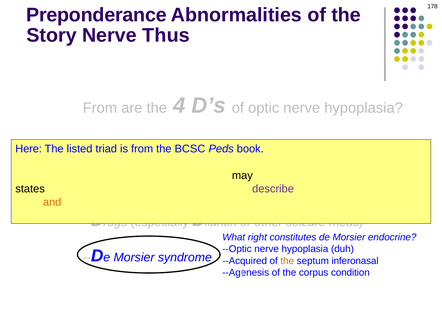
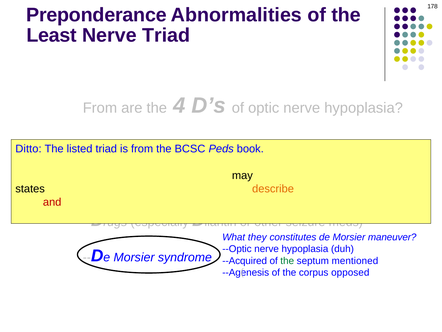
Story: Story -> Least
Nerve Thus: Thus -> Triad
Here: Here -> Ditto
describe colour: purple -> orange
and at (52, 202) colour: orange -> red
right: right -> they
endocrine: endocrine -> maneuver
the at (287, 260) colour: orange -> green
inferonasal: inferonasal -> mentioned
condition: condition -> opposed
